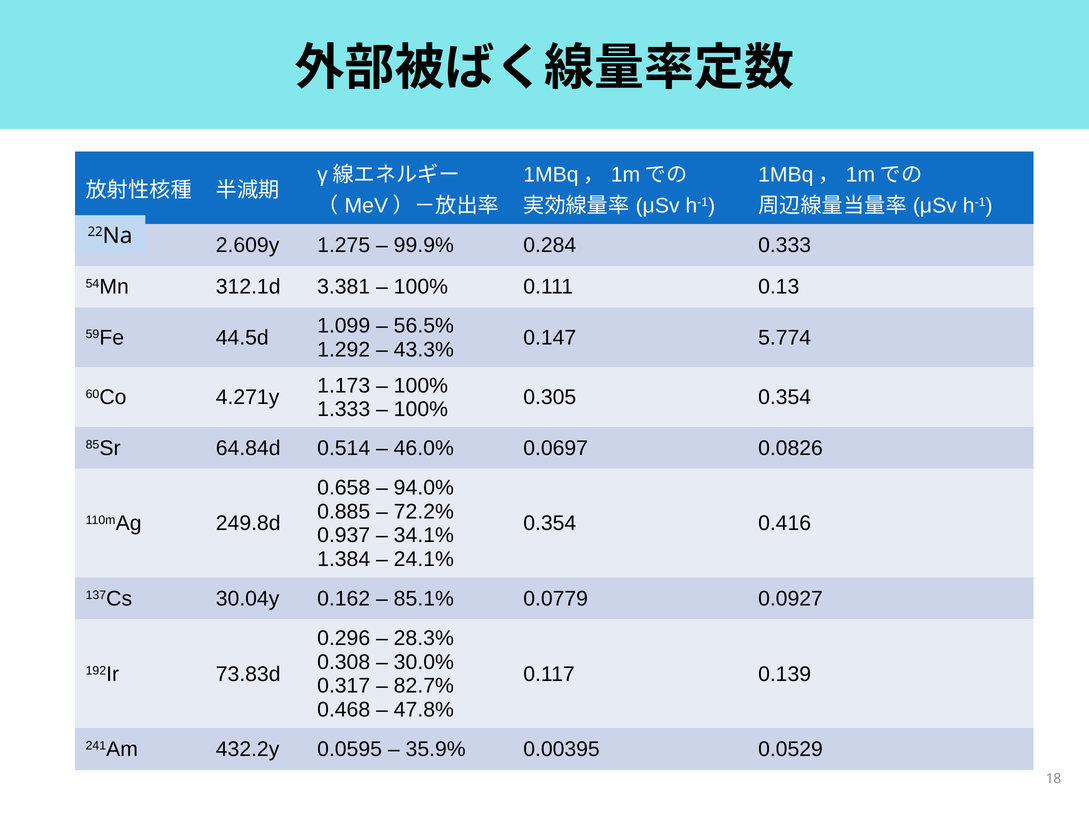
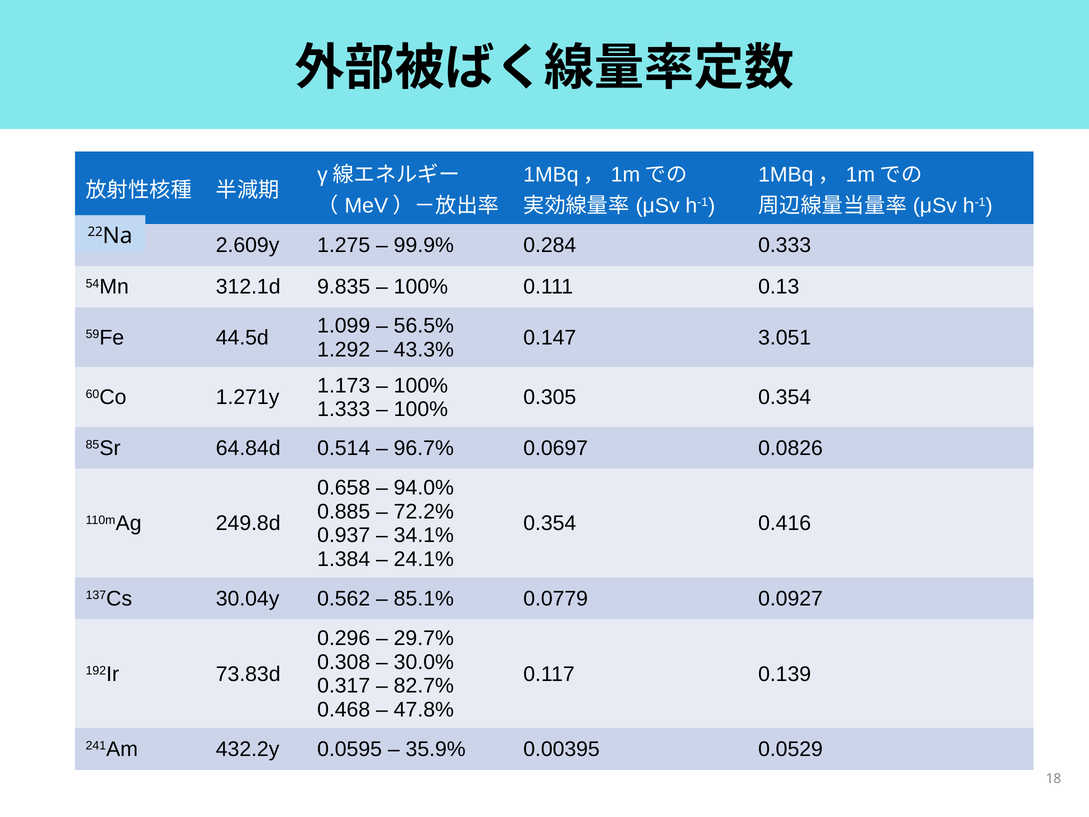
3.381: 3.381 -> 9.835
5.774: 5.774 -> 3.051
4.271y: 4.271y -> 1.271y
46.0%: 46.0% -> 96.7%
0.162: 0.162 -> 0.562
28.3%: 28.3% -> 29.7%
